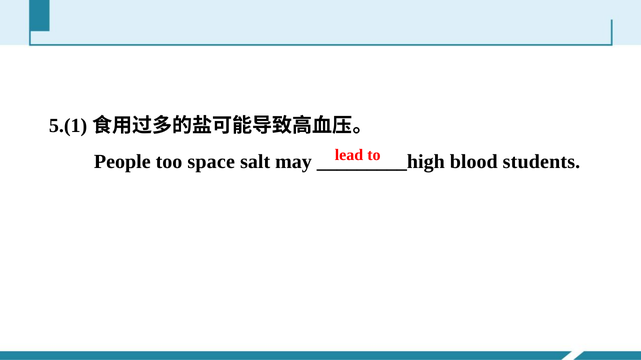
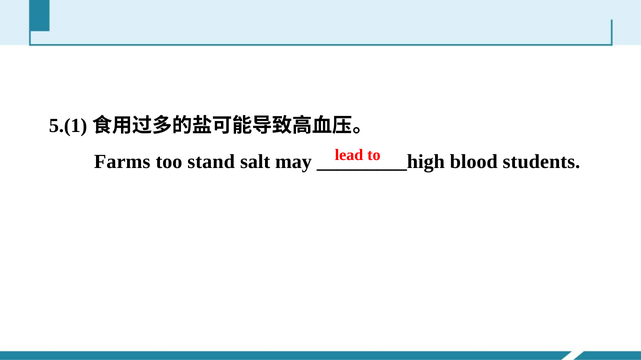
People: People -> Farms
space: space -> stand
